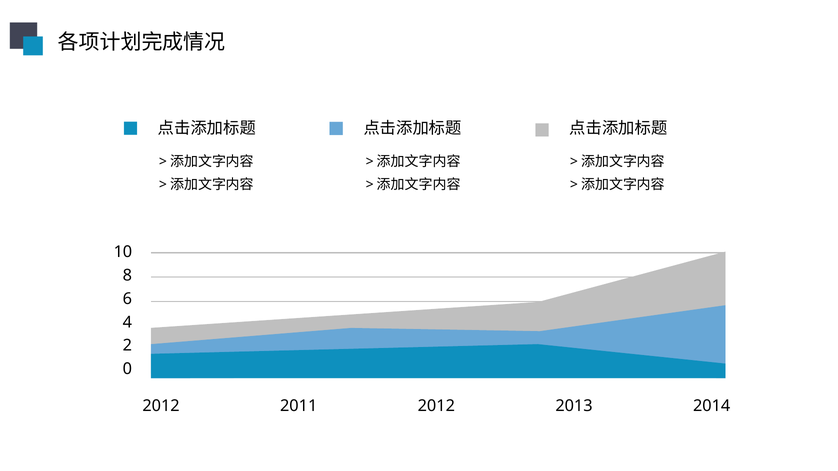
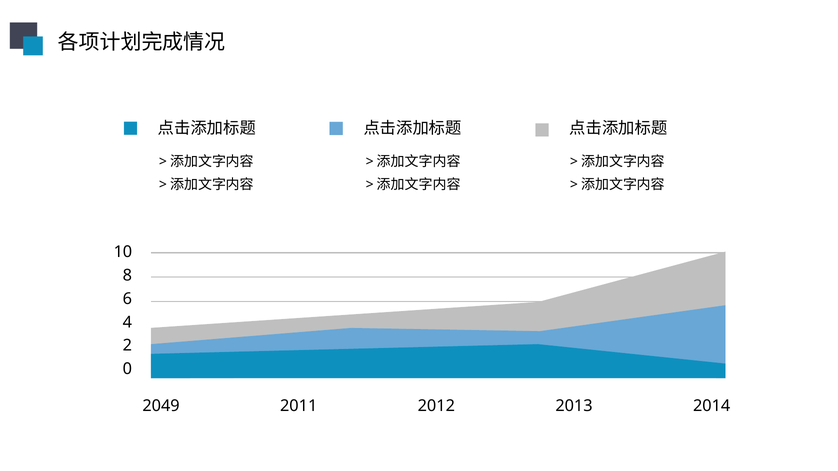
2012 at (161, 406): 2012 -> 2049
